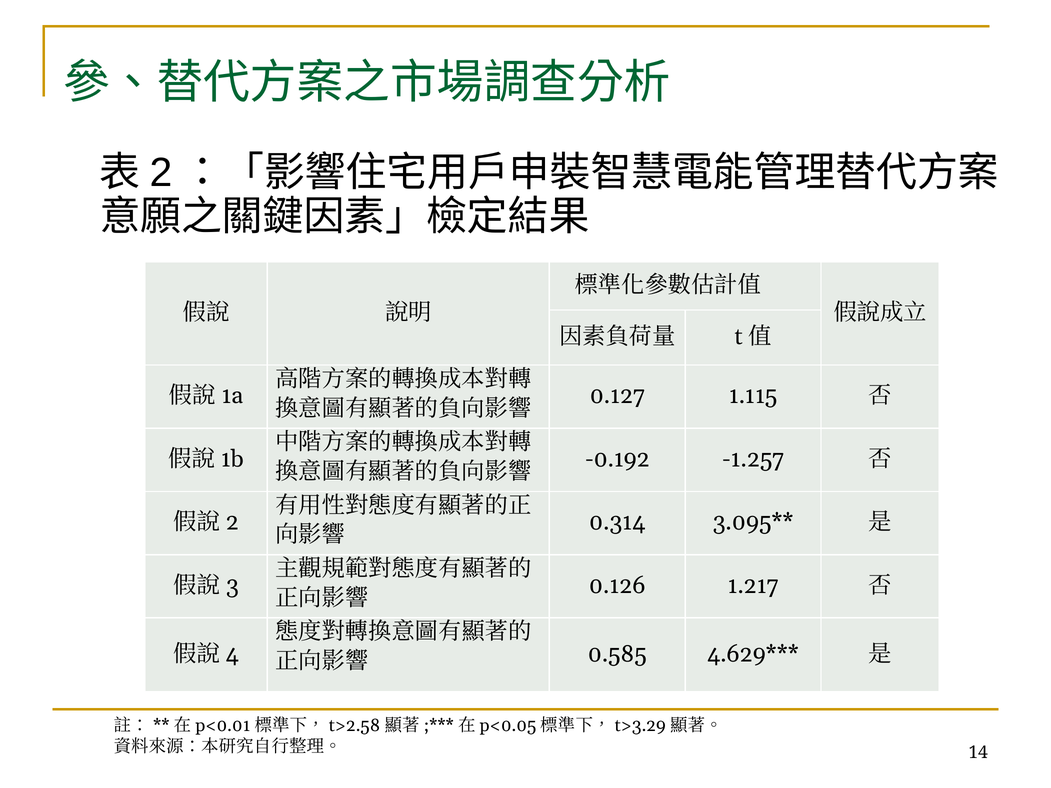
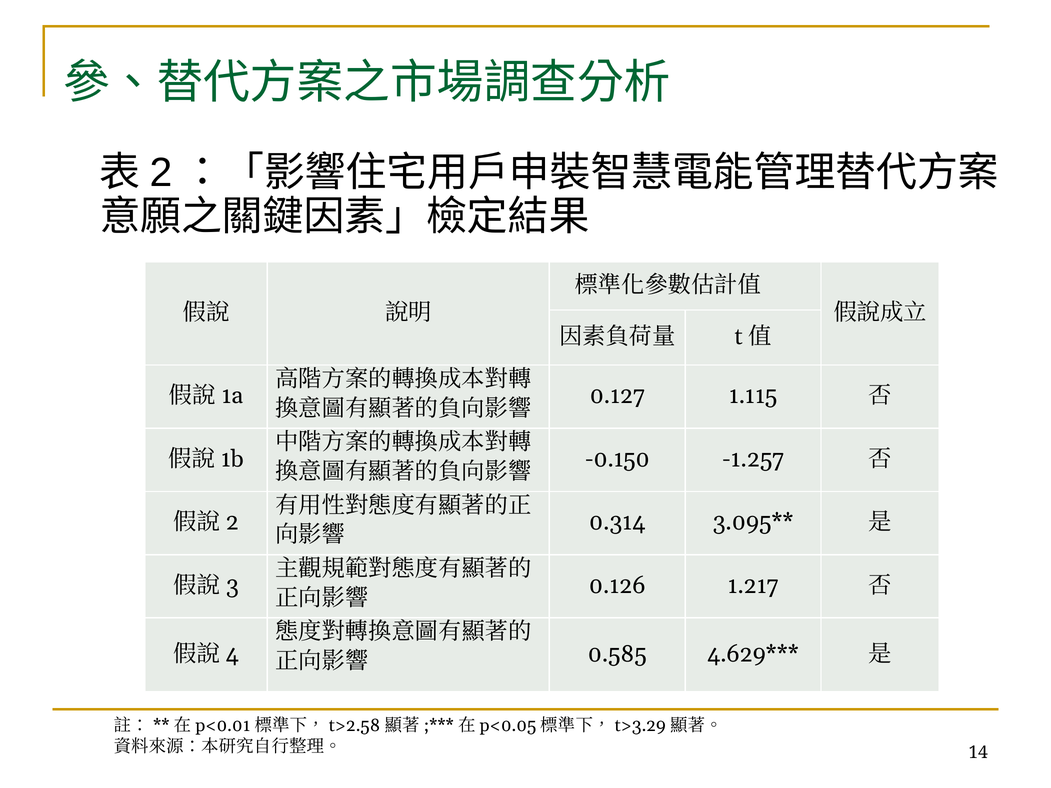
-0.192: -0.192 -> -0.150
